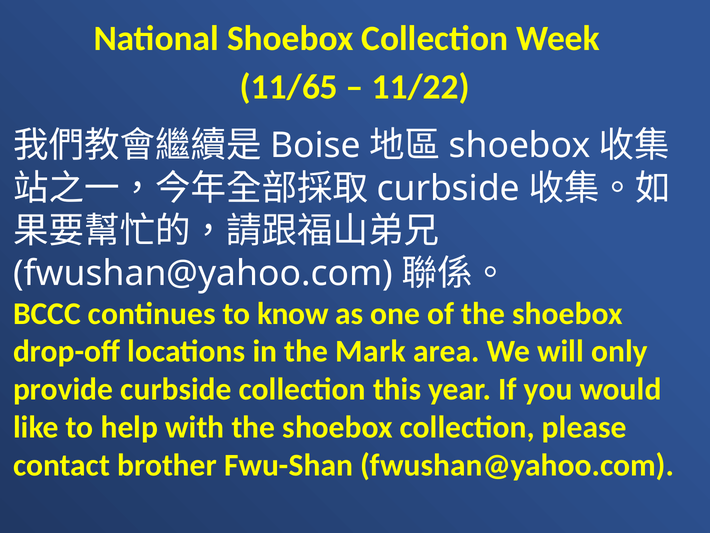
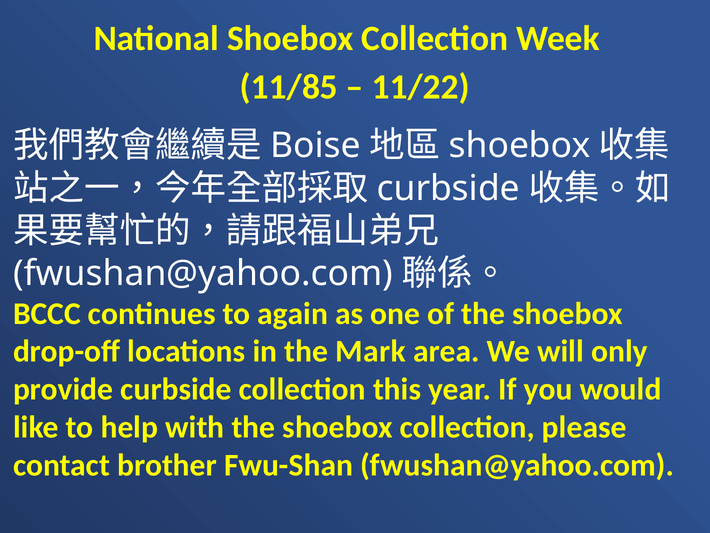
11/65: 11/65 -> 11/85
know: know -> again
